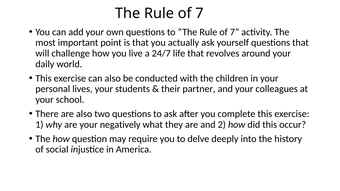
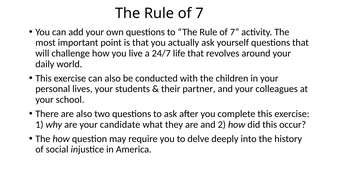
negatively: negatively -> candidate
